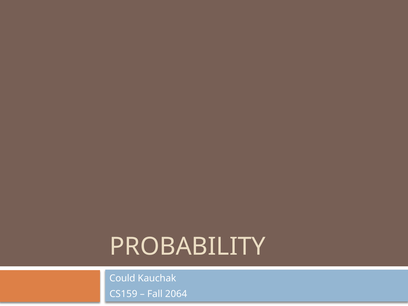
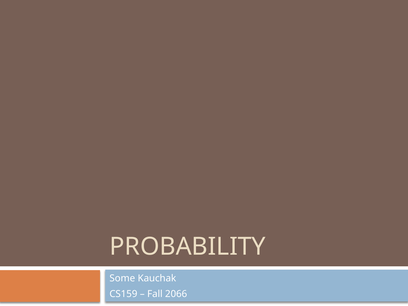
Could: Could -> Some
2064: 2064 -> 2066
